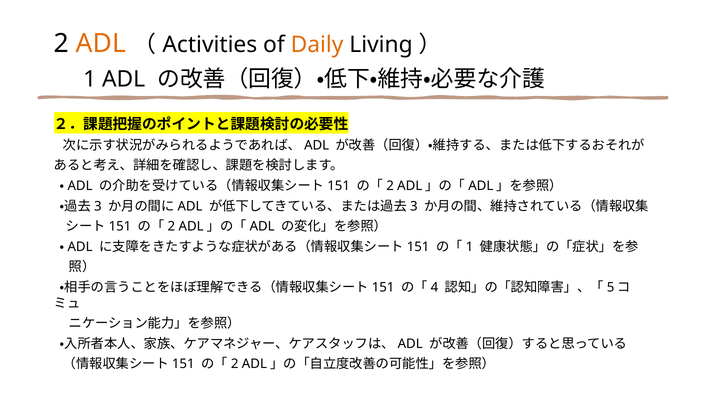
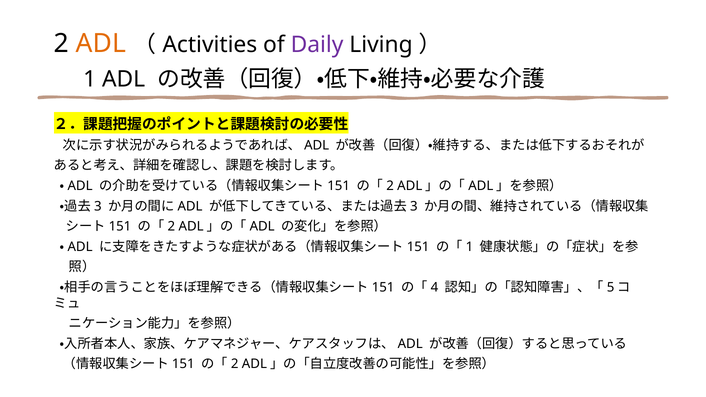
Daily colour: orange -> purple
